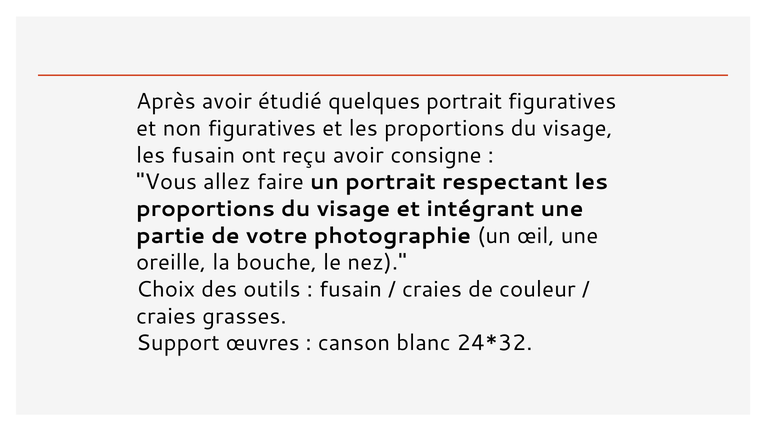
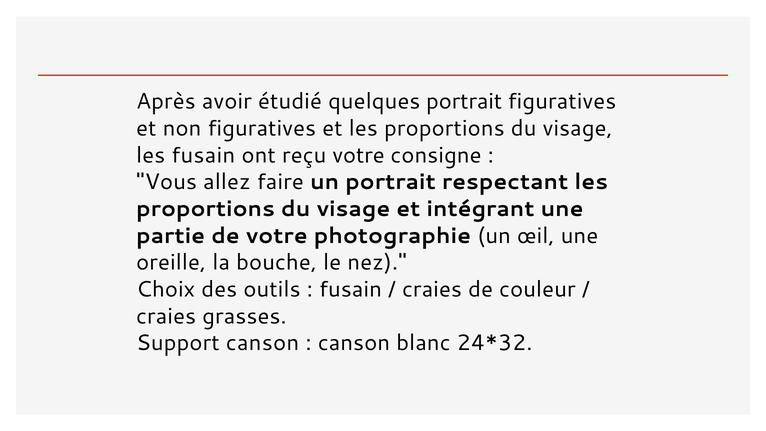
reçu avoir: avoir -> votre
Support œuvres: œuvres -> canson
